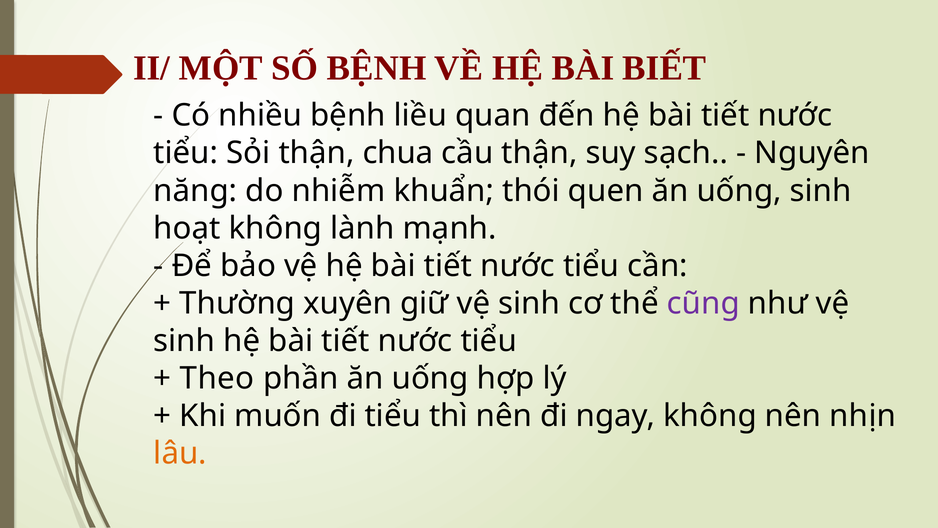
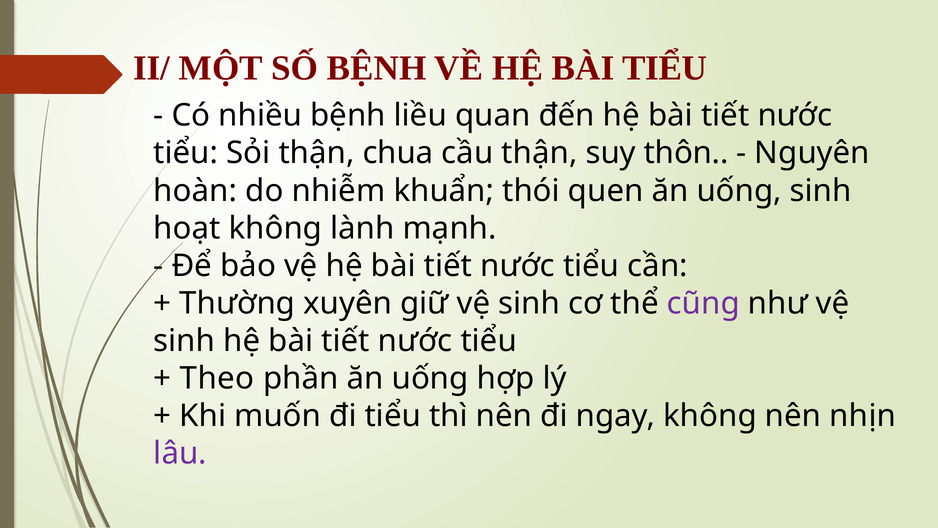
BÀI BIẾT: BIẾT -> TIỂU
sạch: sạch -> thôn
năng: năng -> hoàn
lâu colour: orange -> purple
